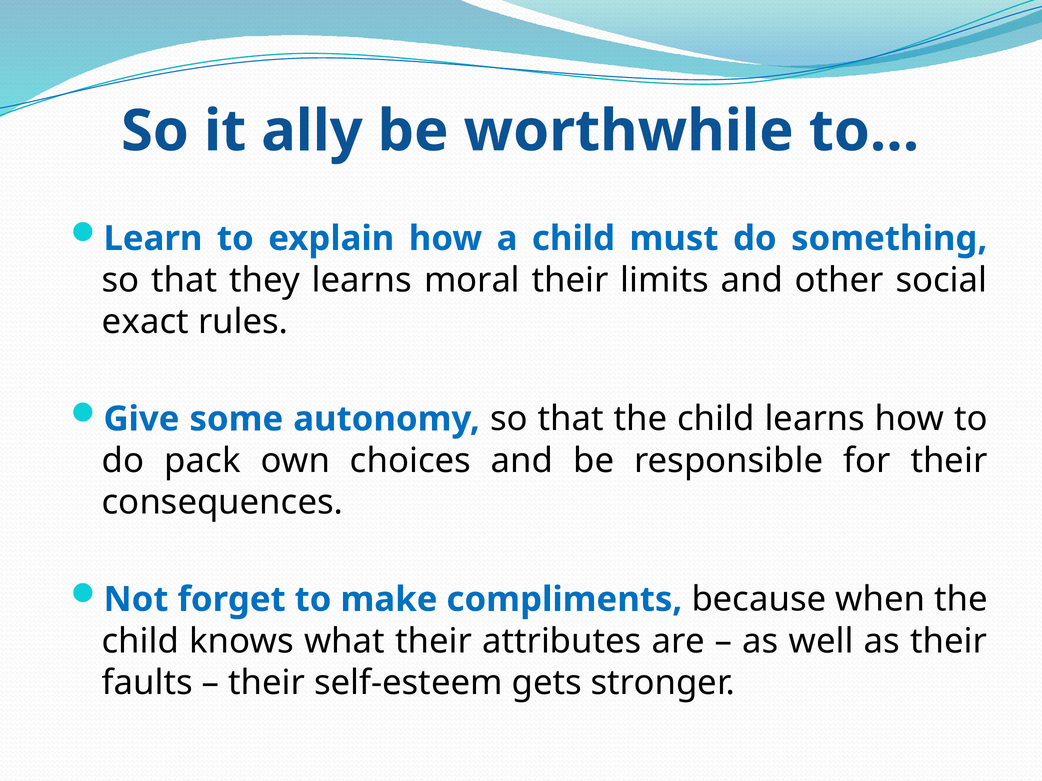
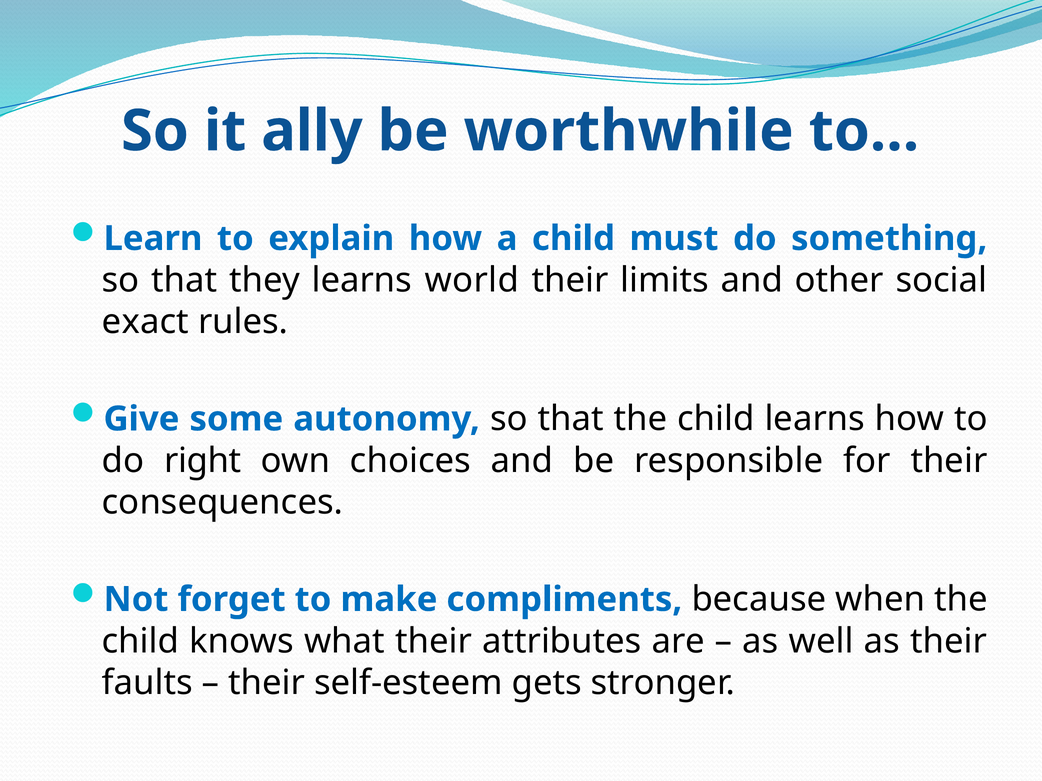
moral: moral -> world
pack: pack -> right
